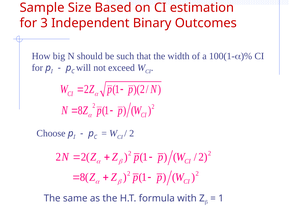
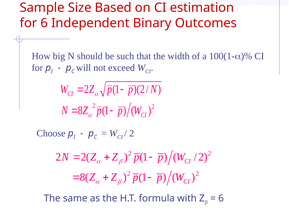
for 3: 3 -> 6
1 at (221, 198): 1 -> 6
